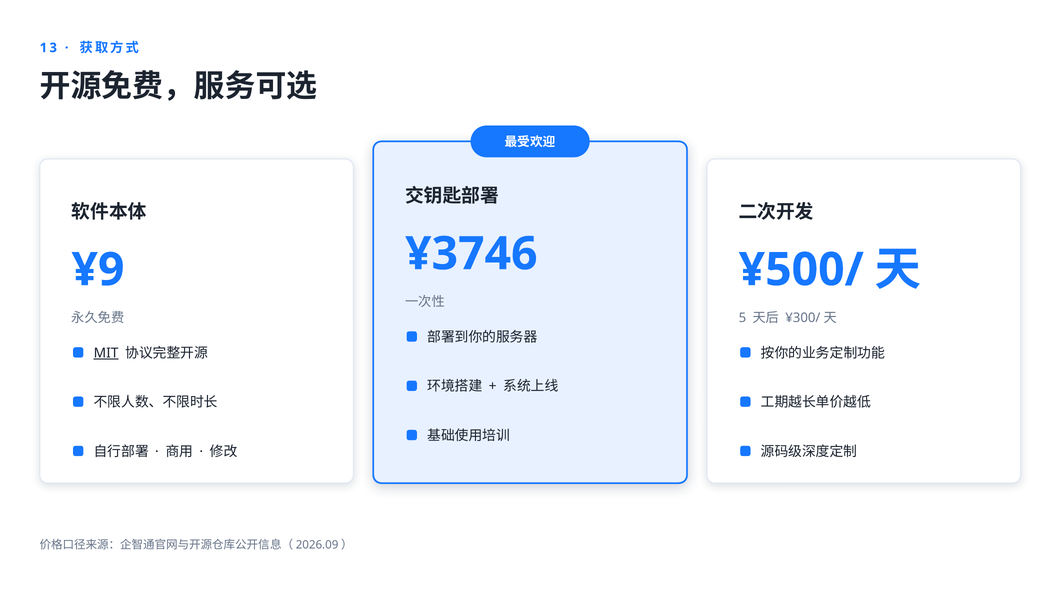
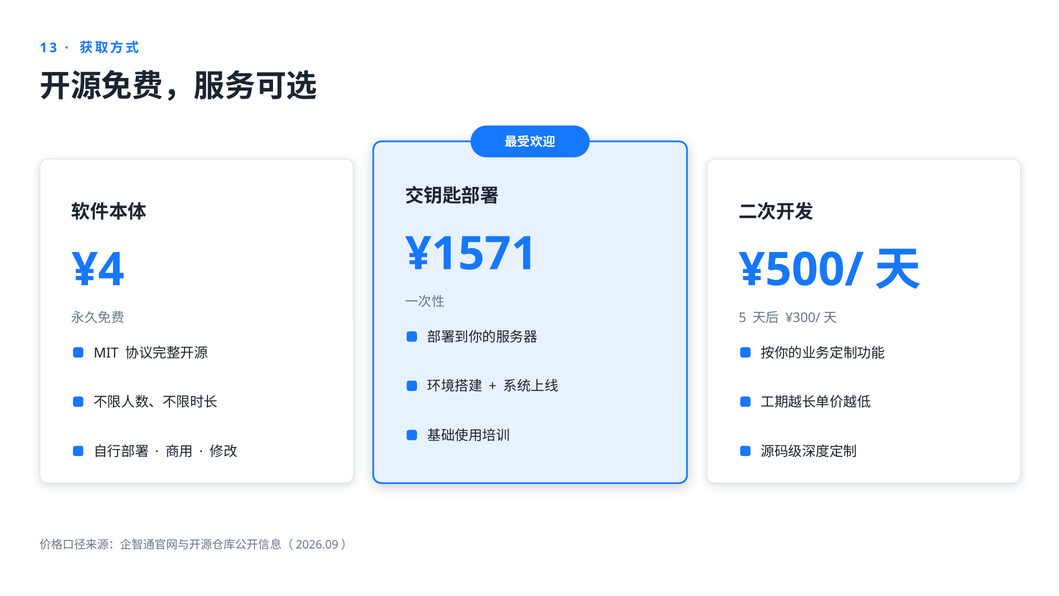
¥3746: ¥3746 -> ¥1571
¥9: ¥9 -> ¥4
MIT underline: present -> none
